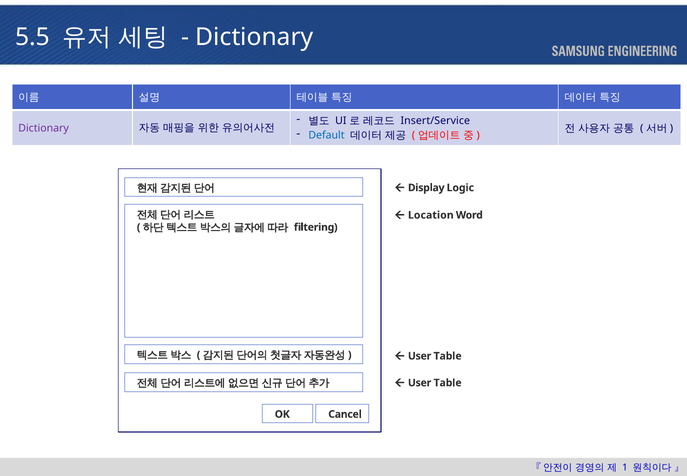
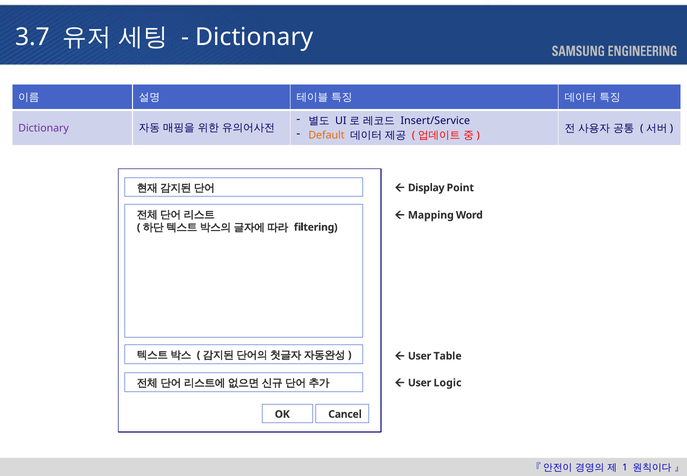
5.5: 5.5 -> 3.7
Default colour: blue -> orange
Logic: Logic -> Point
Location: Location -> Mapping
Table at (448, 382): Table -> Logic
